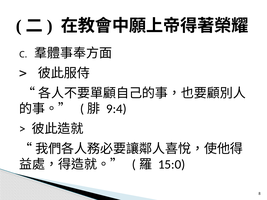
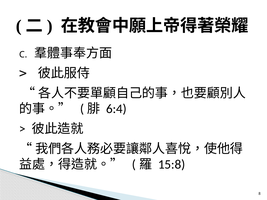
9:4: 9:4 -> 6:4
15:0: 15:0 -> 15:8
